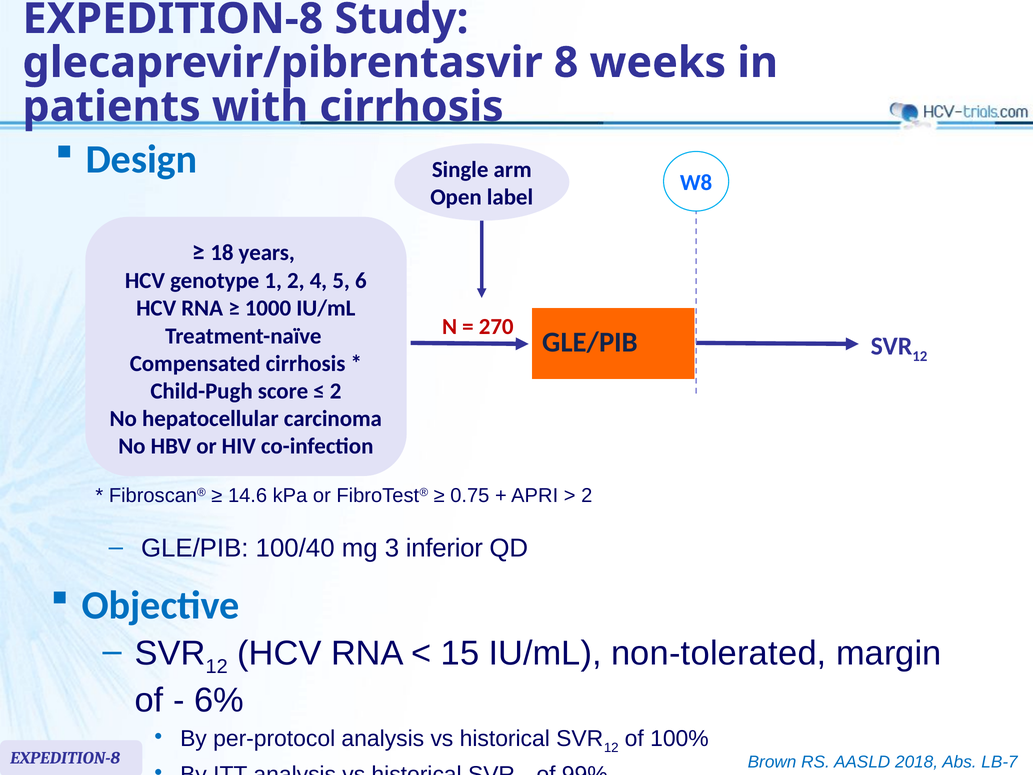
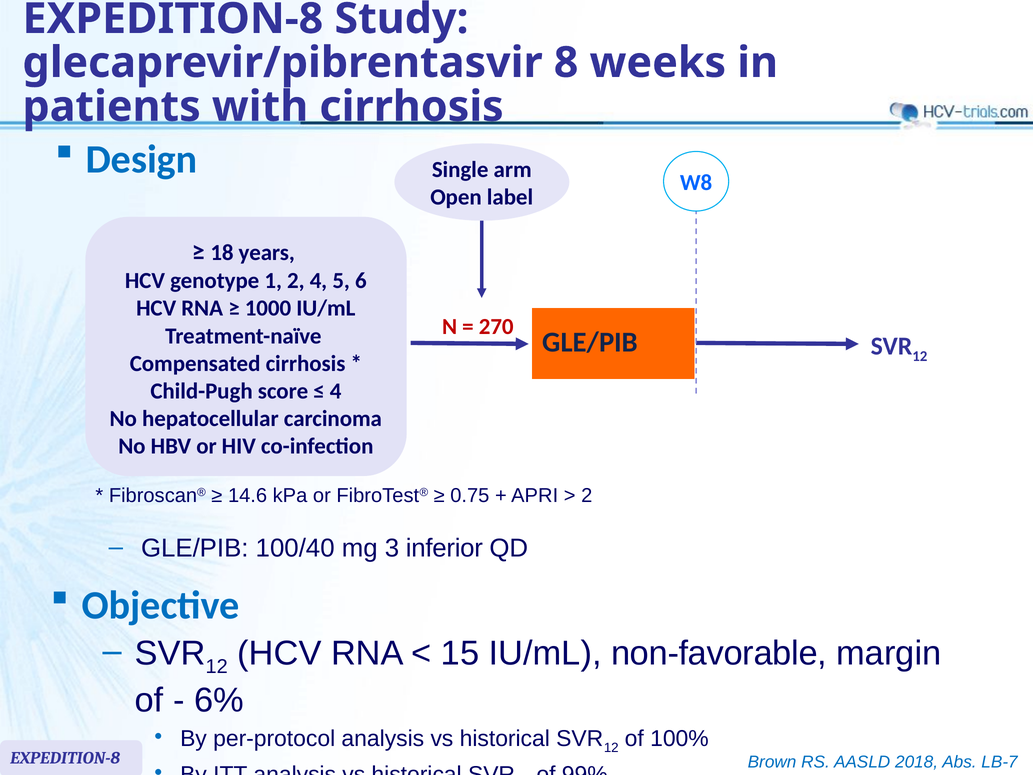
2 at (336, 391): 2 -> 4
non-tolerated: non-tolerated -> non-favorable
